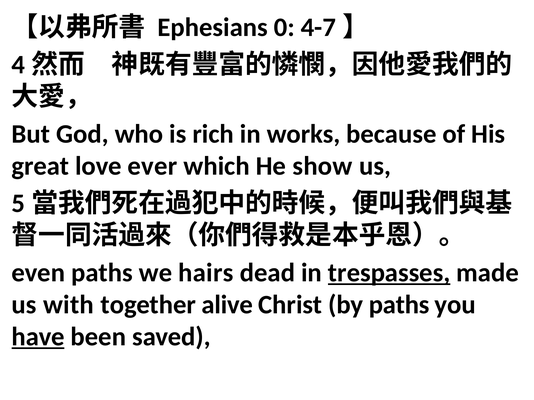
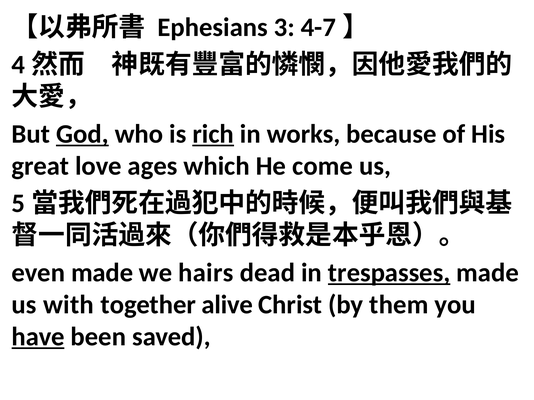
0: 0 -> 3
God underline: none -> present
rich underline: none -> present
ever: ever -> ages
show: show -> come
even paths: paths -> made
by paths: paths -> them
